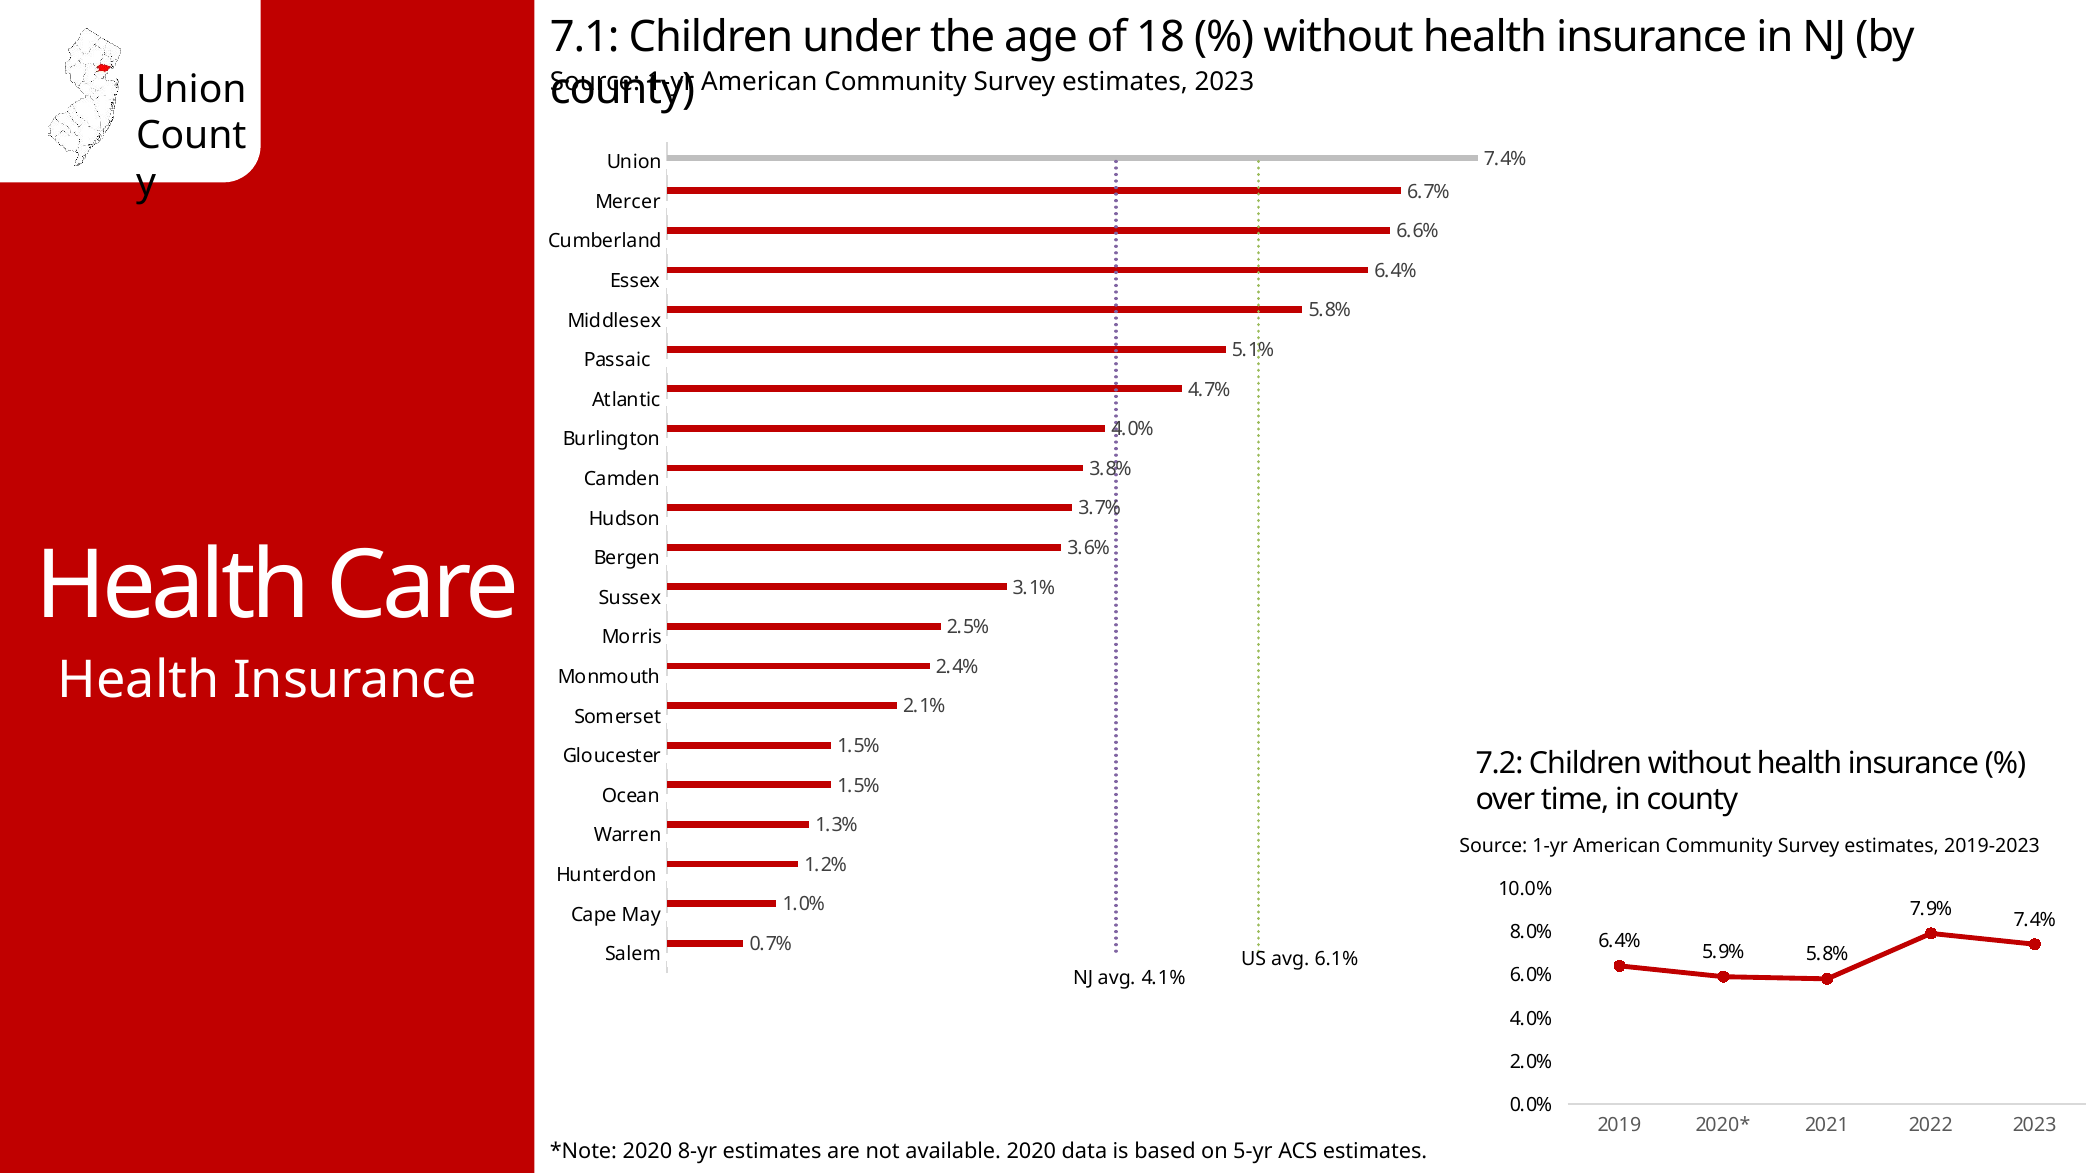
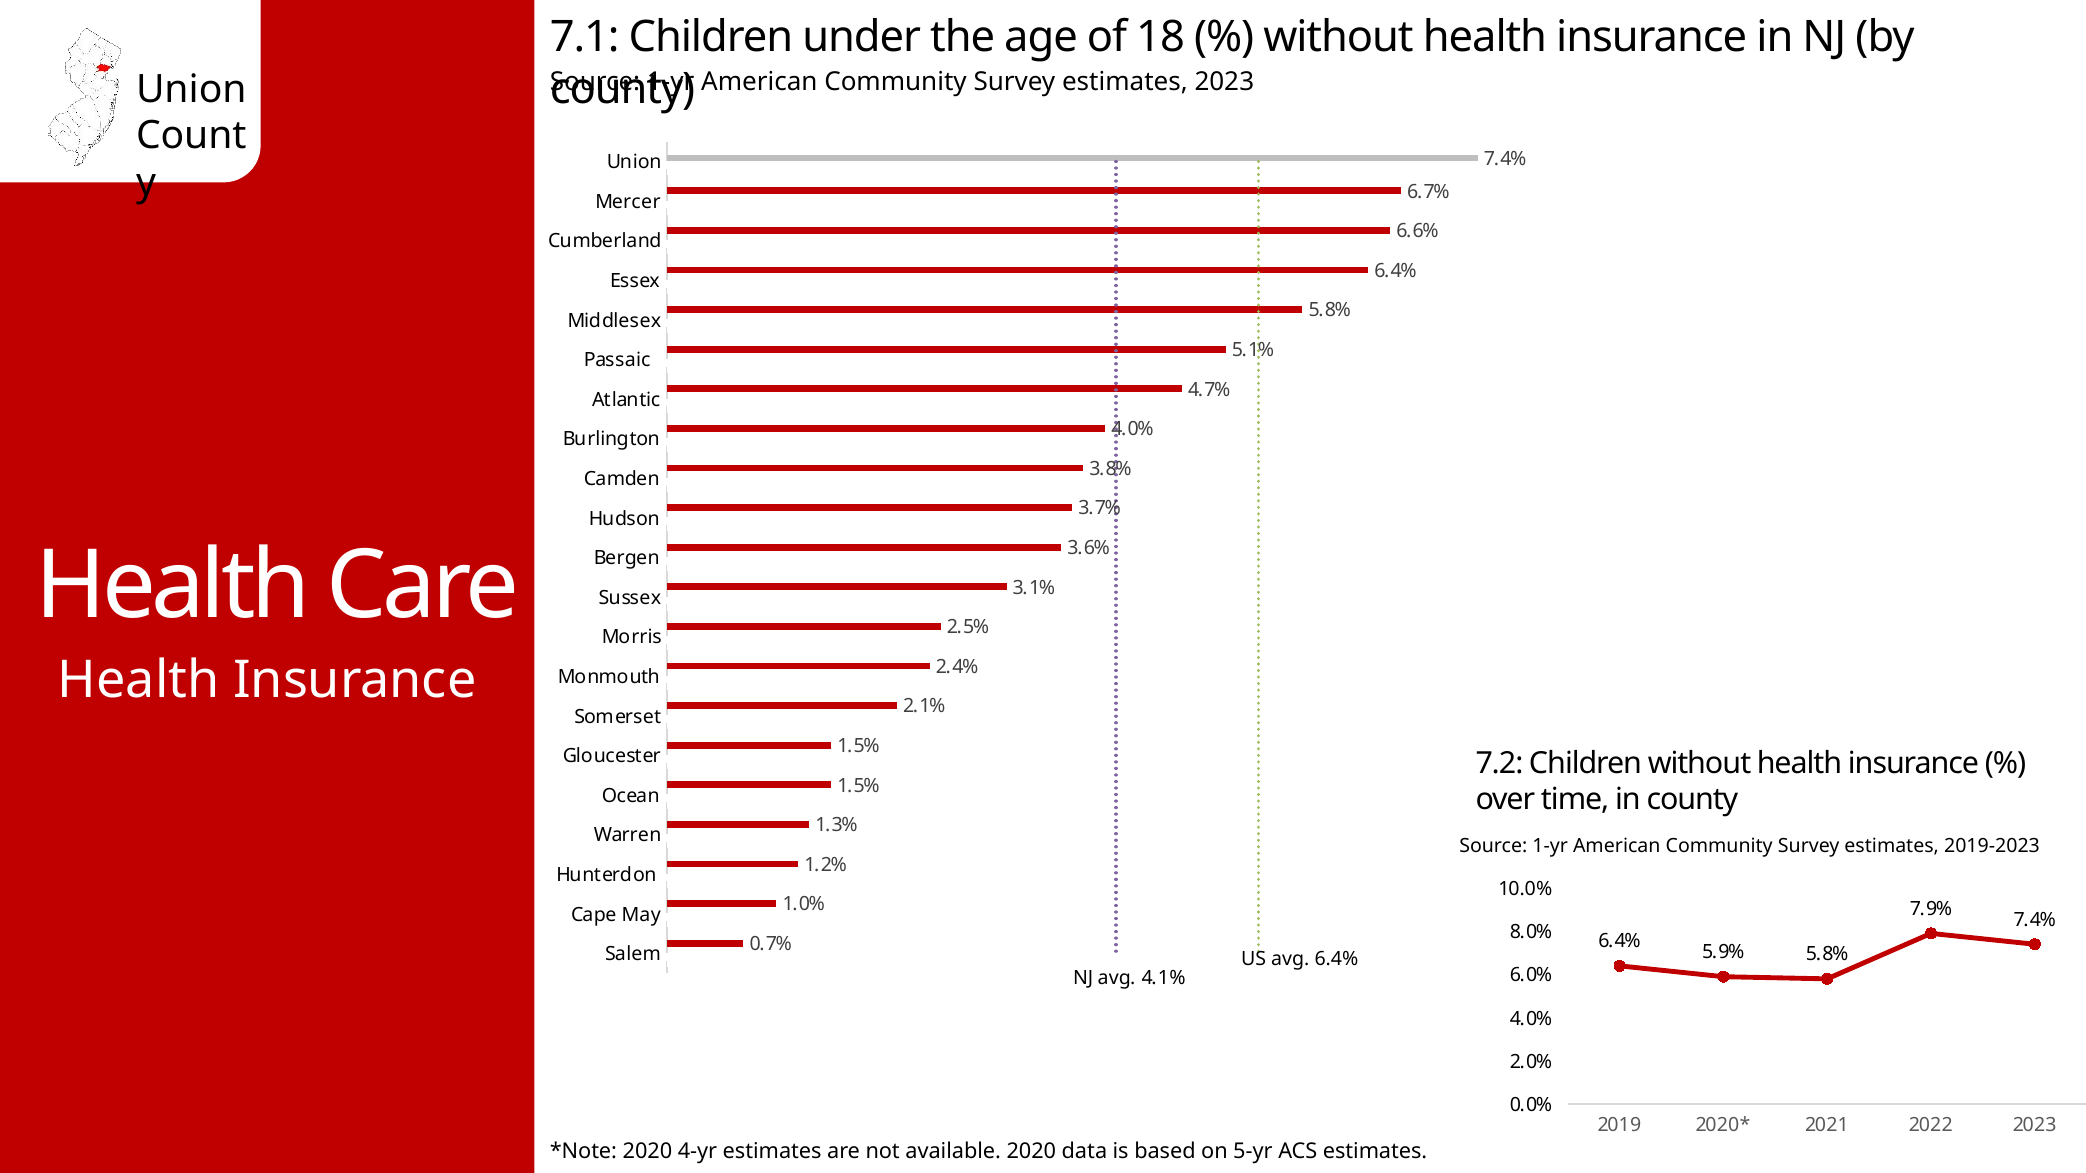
avg 6.1%: 6.1% -> 6.4%
8-yr: 8-yr -> 4-yr
